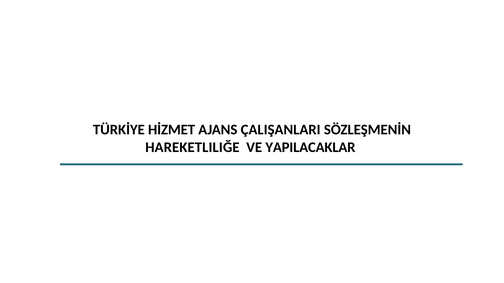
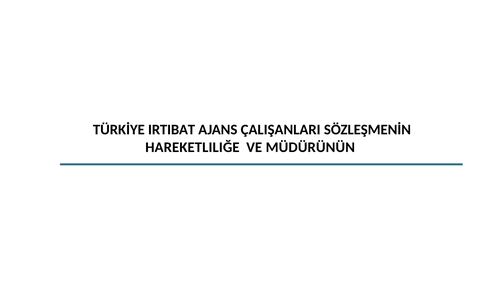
HİZMET: HİZMET -> IRTIBAT
YAPILACAKLAR: YAPILACAKLAR -> MÜDÜRÜNÜN
